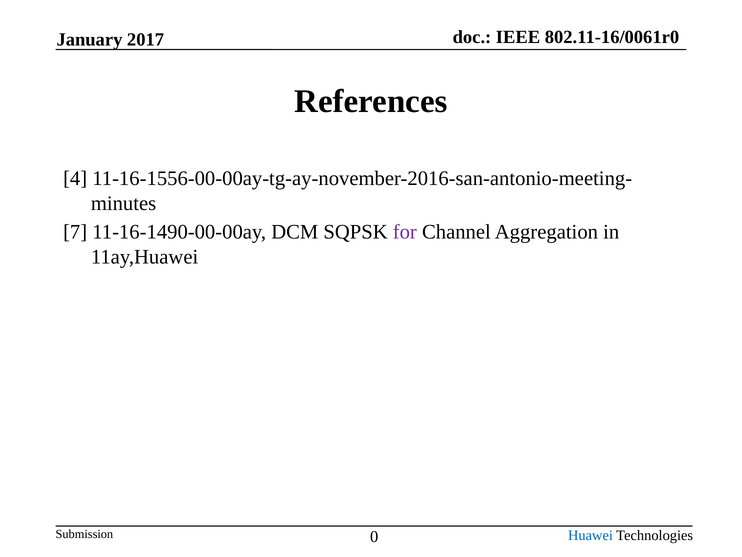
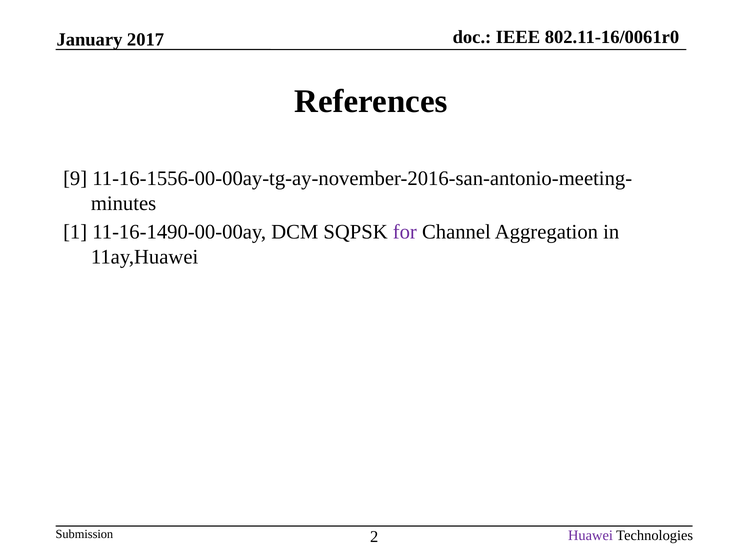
4: 4 -> 9
7: 7 -> 1
0: 0 -> 2
Huawei colour: blue -> purple
